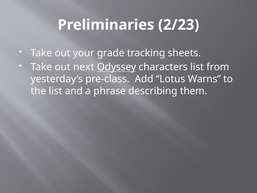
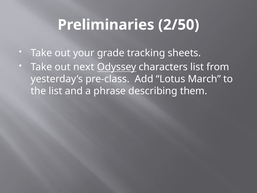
2/23: 2/23 -> 2/50
Warns: Warns -> March
